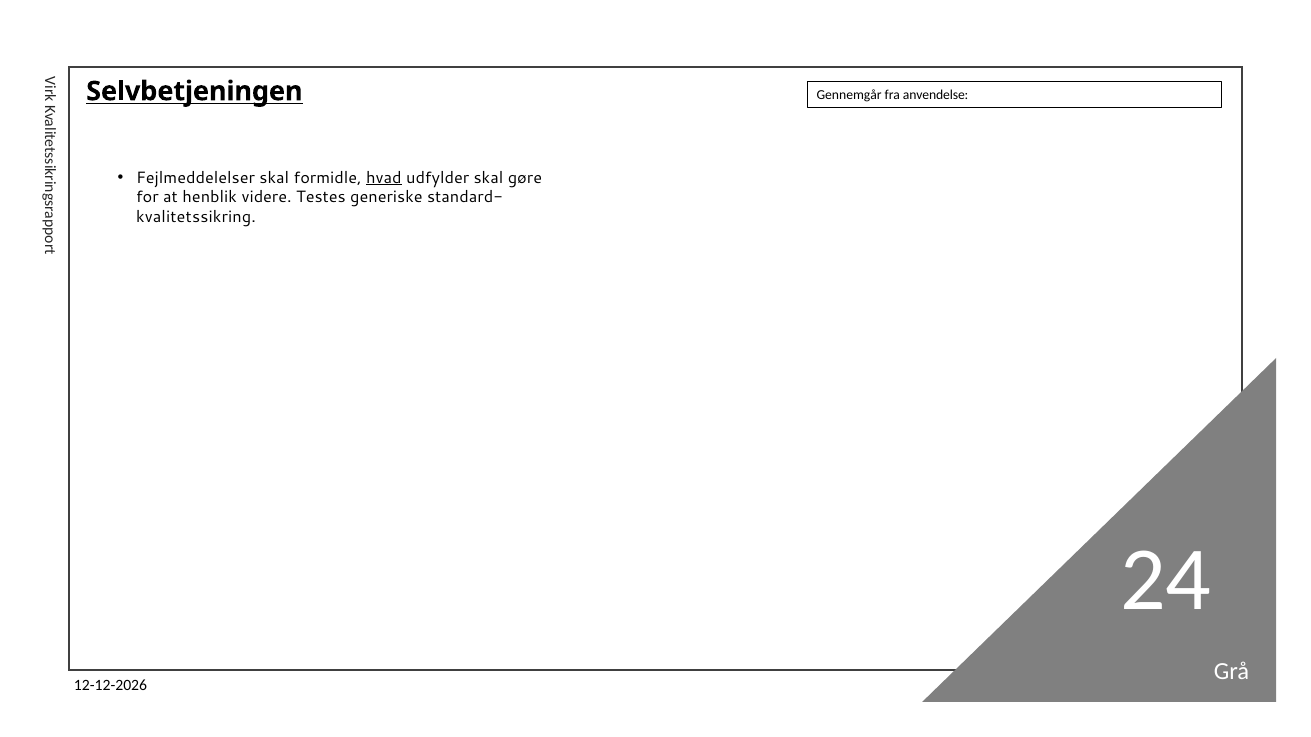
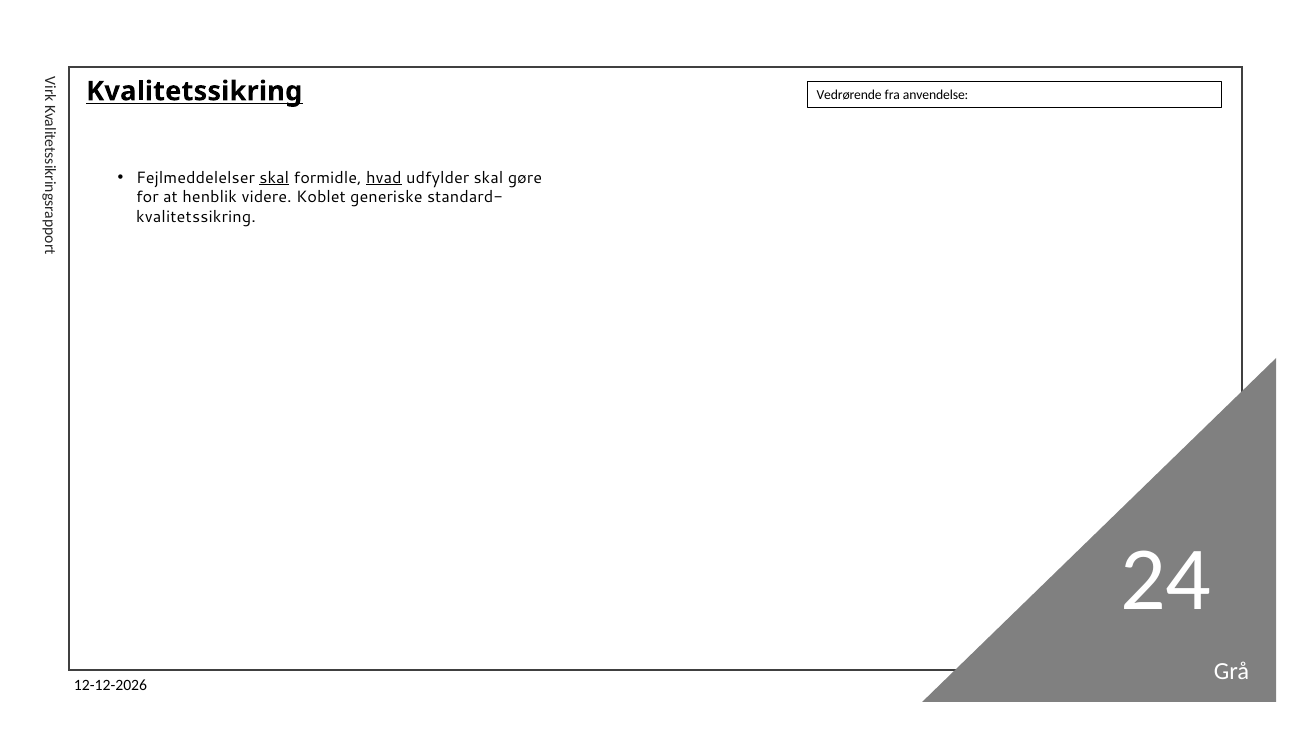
Selvbetjeningen at (194, 91): Selvbetjeningen -> Kvalitetssikring
Gennemgår: Gennemgår -> Vedrørende
skal at (274, 178) underline: none -> present
Testes: Testes -> Koblet
